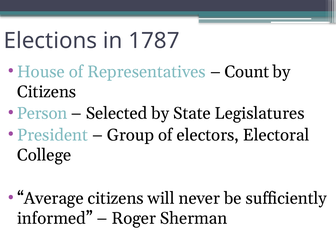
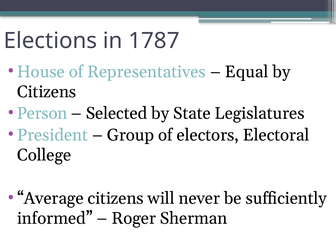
Count: Count -> Equal
